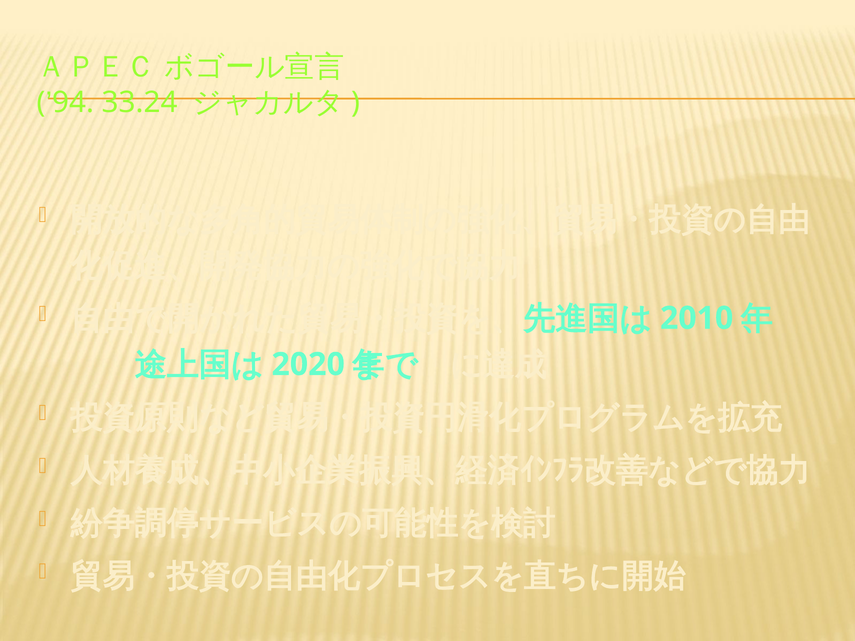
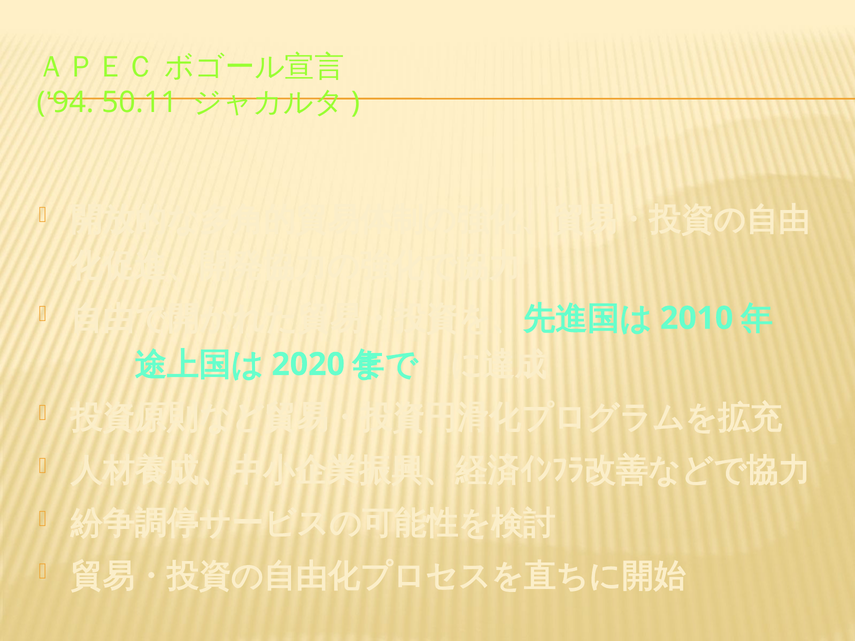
33.24: 33.24 -> 50.11
